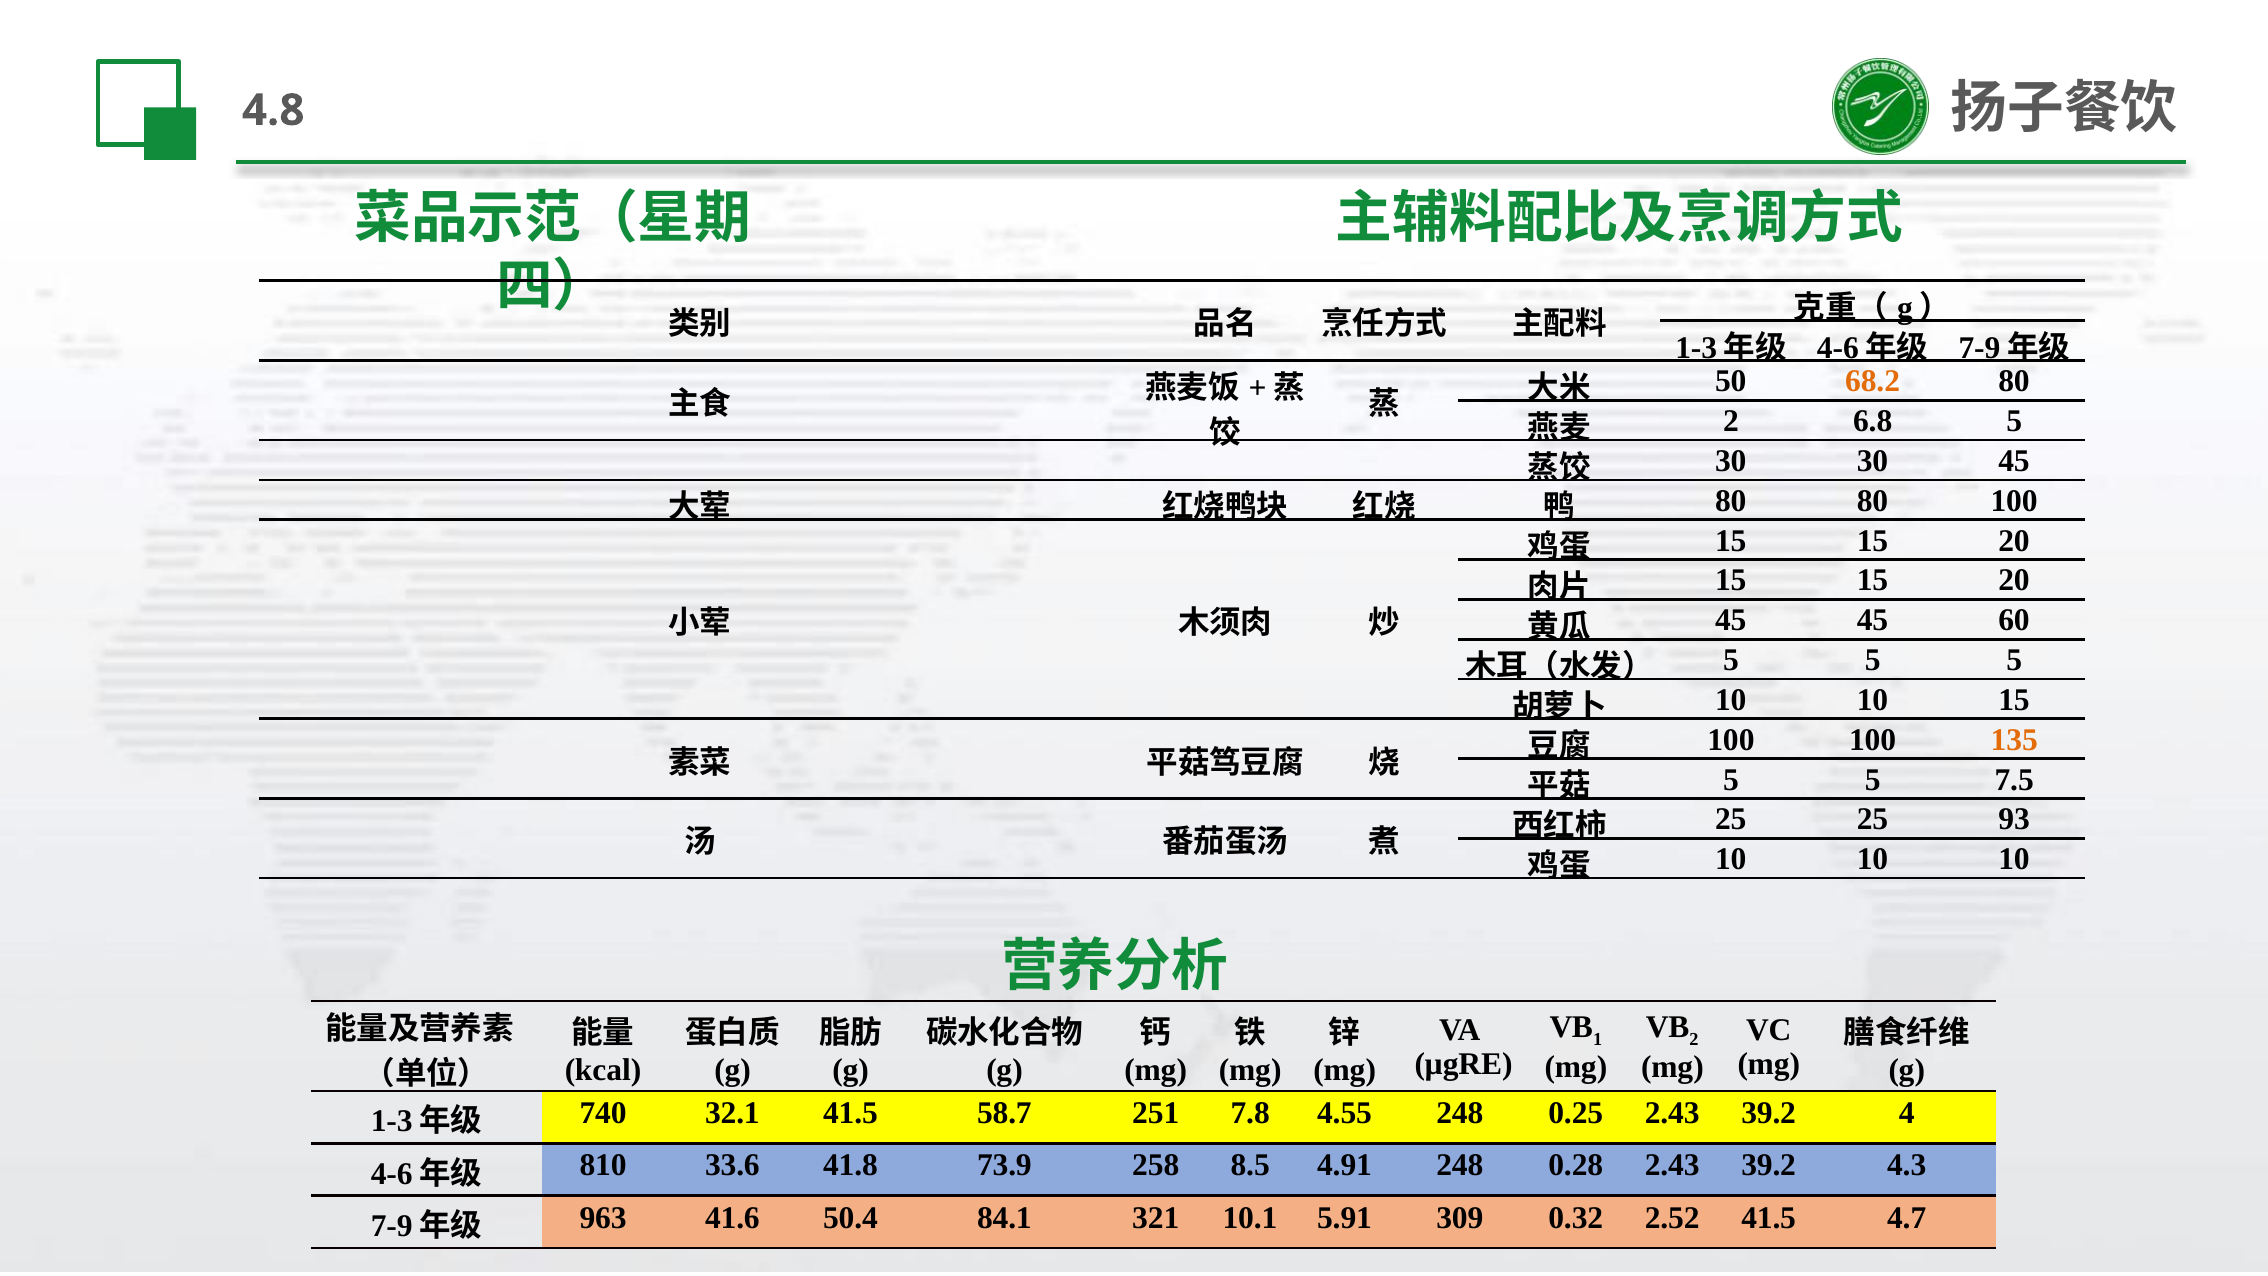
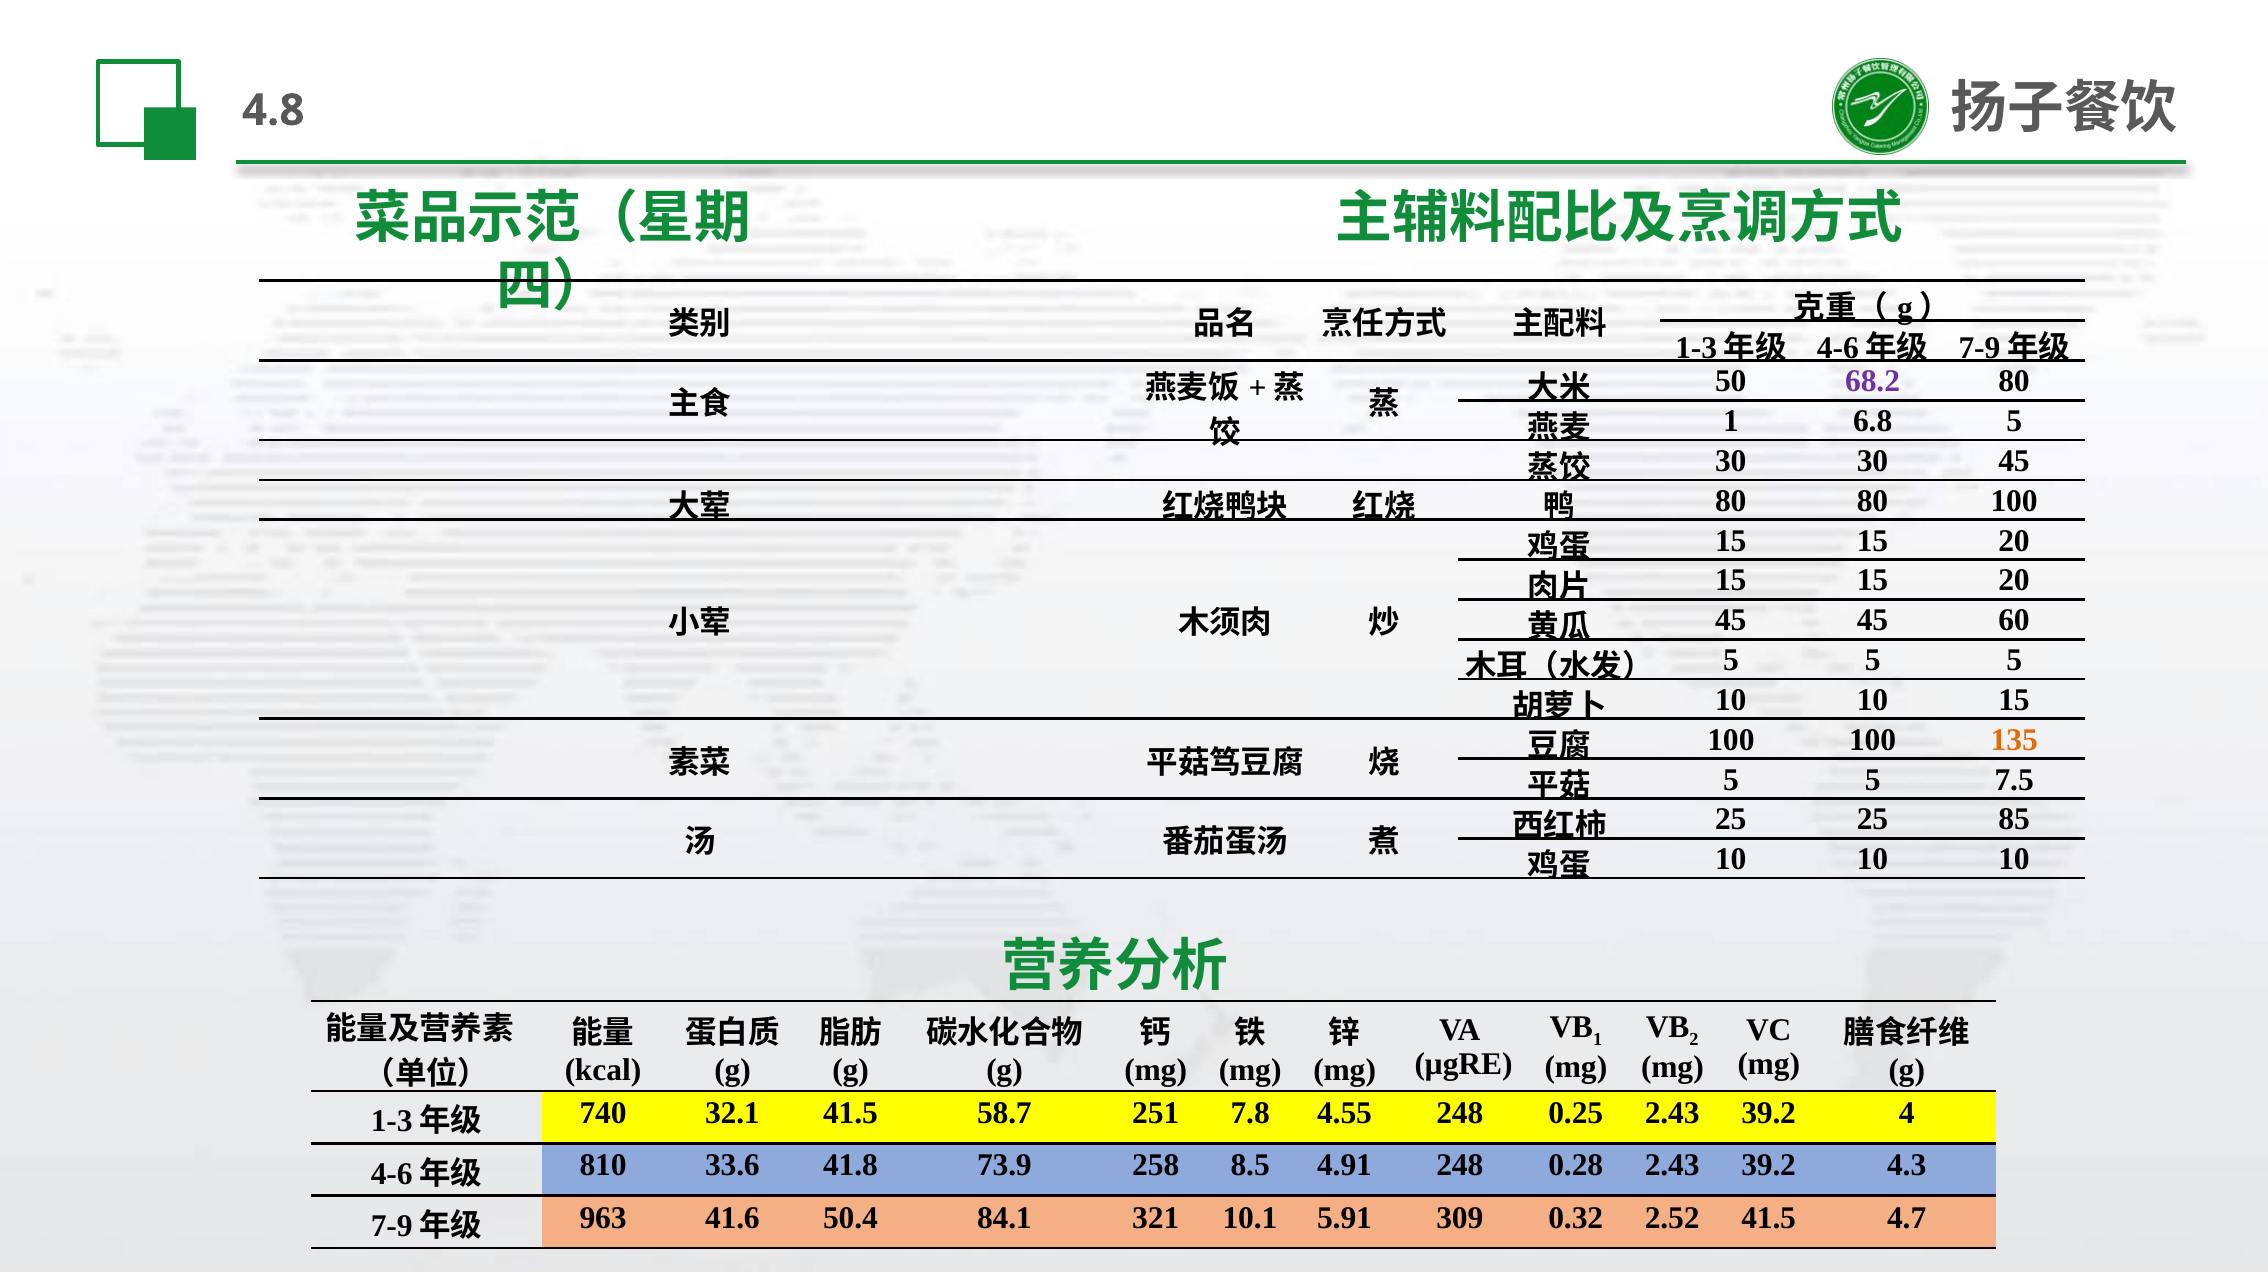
68.2 colour: orange -> purple
2 at (1731, 421): 2 -> 1
93: 93 -> 85
